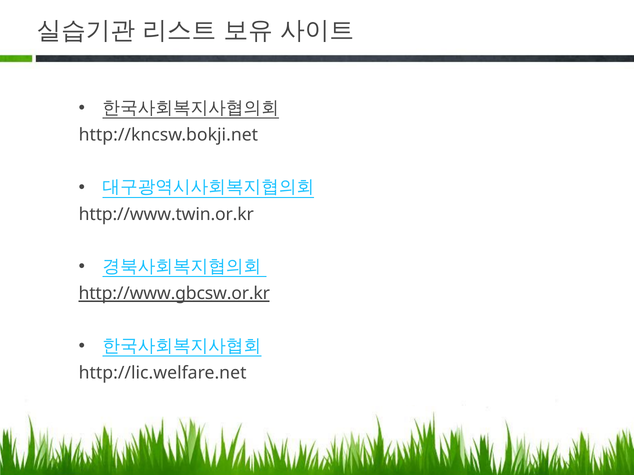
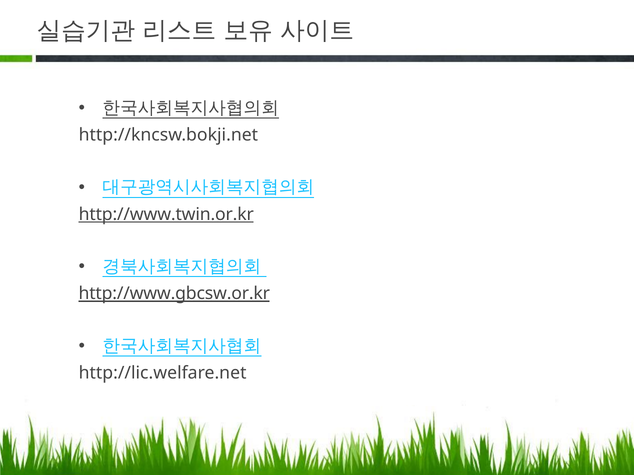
http://www.twin.or.kr underline: none -> present
